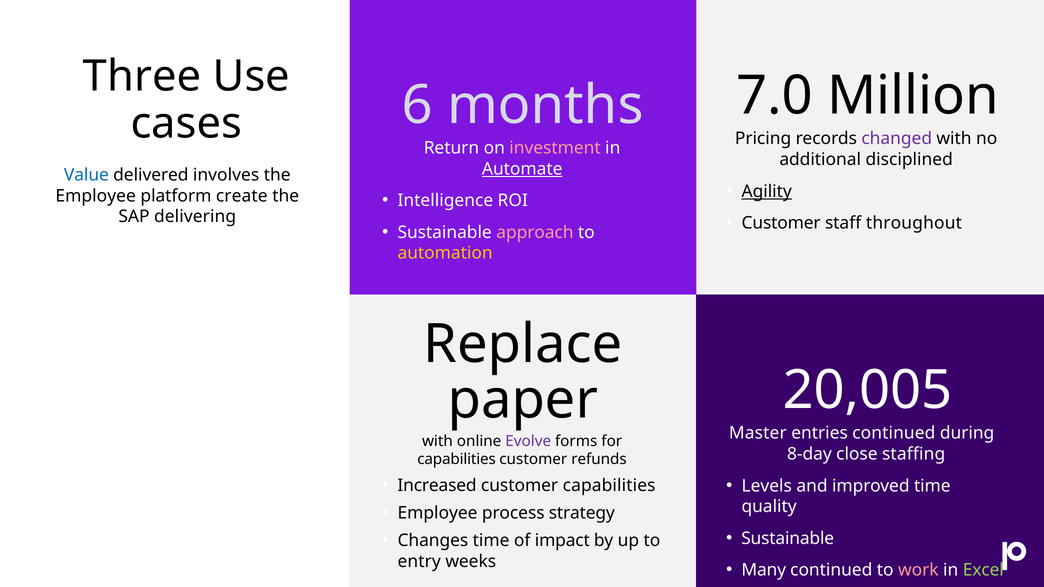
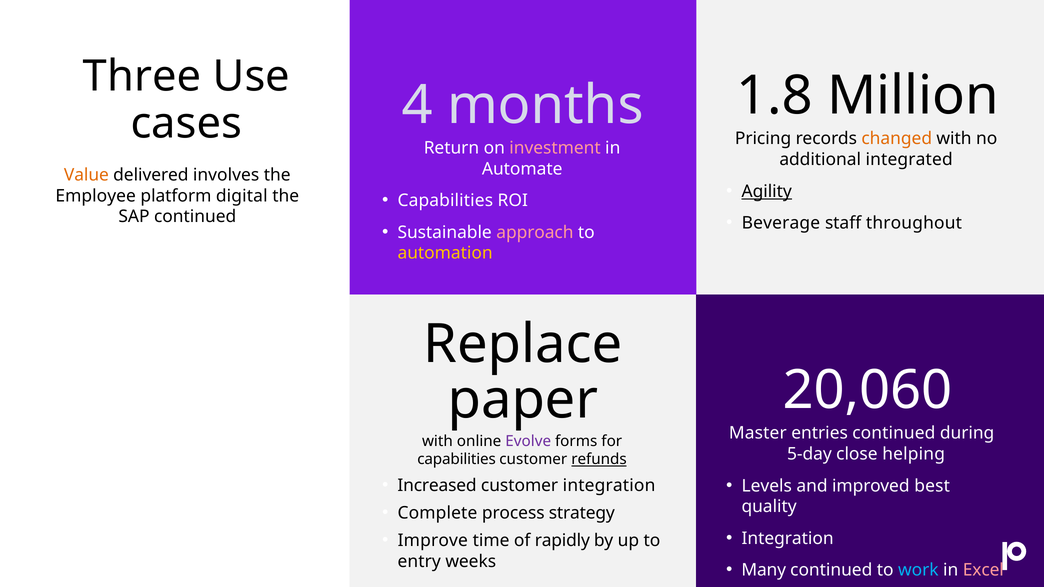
6: 6 -> 4
7.0: 7.0 -> 1.8
changed colour: purple -> orange
disciplined: disciplined -> integrated
Automate underline: present -> none
Value colour: blue -> orange
create: create -> digital
Intelligence at (445, 201): Intelligence -> Capabilities
SAP delivering: delivering -> continued
Customer at (781, 223): Customer -> Beverage
20,005: 20,005 -> 20,060
8-day: 8-day -> 5-day
staffing: staffing -> helping
refunds underline: none -> present
customer capabilities: capabilities -> integration
improved time: time -> best
Employee at (438, 513): Employee -> Complete
Sustainable at (788, 539): Sustainable -> Integration
Changes: Changes -> Improve
impact: impact -> rapidly
work colour: pink -> light blue
Excel colour: light green -> pink
